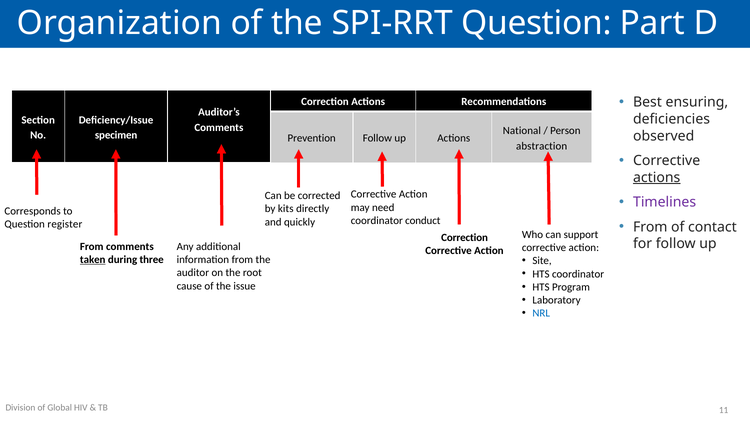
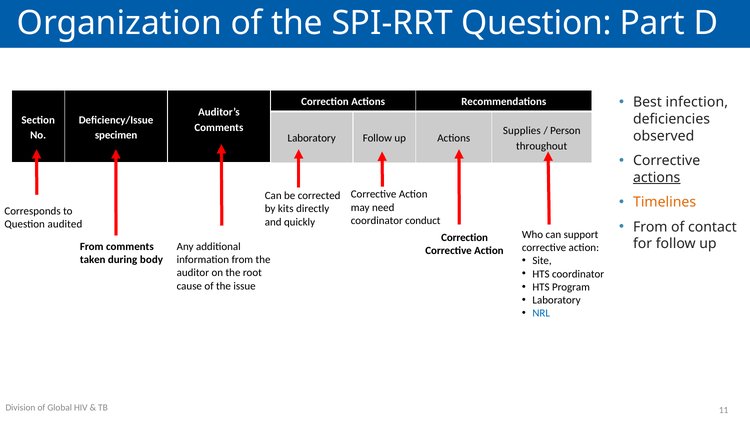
ensuring: ensuring -> infection
National: National -> Supplies
Prevention at (312, 138): Prevention -> Laboratory
abstraction: abstraction -> throughout
Timelines colour: purple -> orange
register: register -> audited
taken underline: present -> none
three: three -> body
